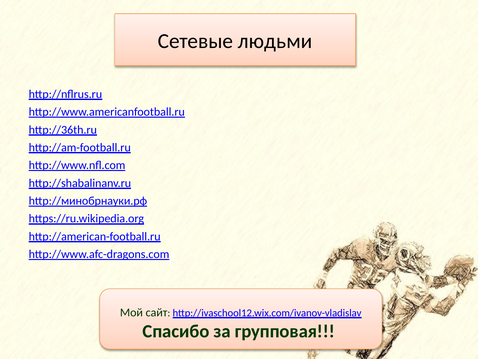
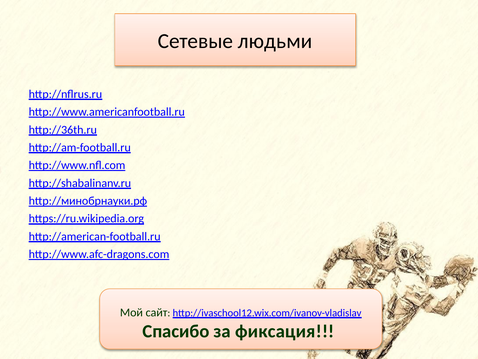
групповая: групповая -> фиксация
